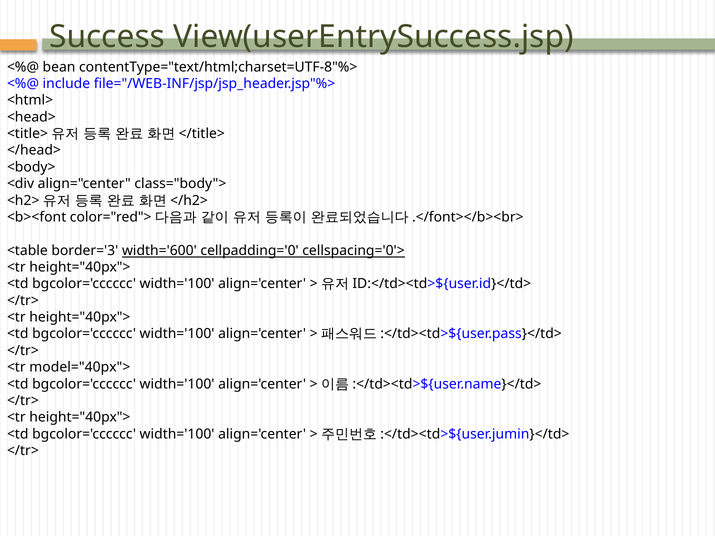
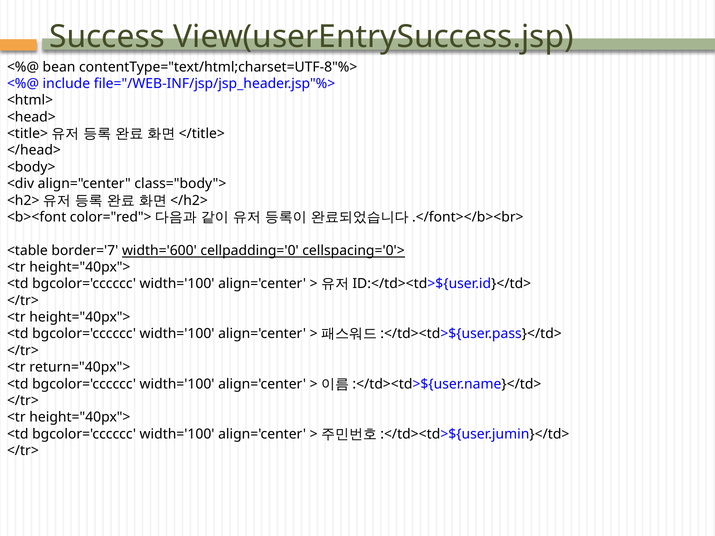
border='3: border='3 -> border='7
model="40px">: model="40px"> -> return="40px">
